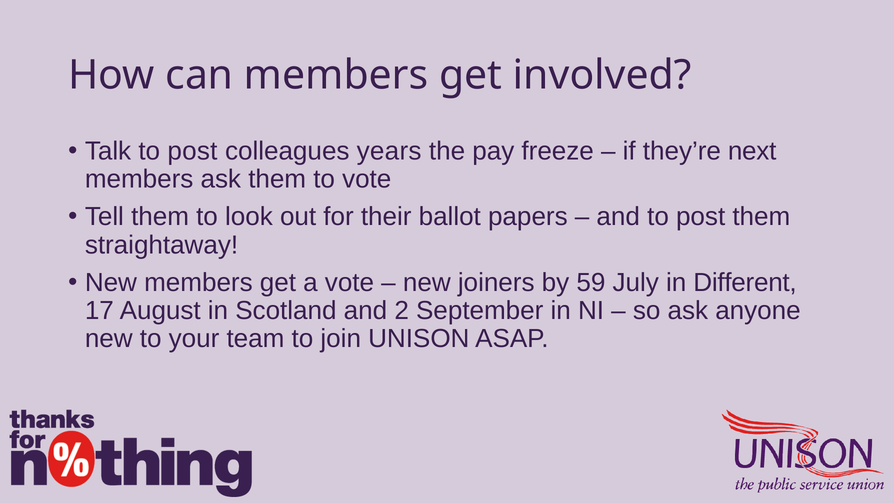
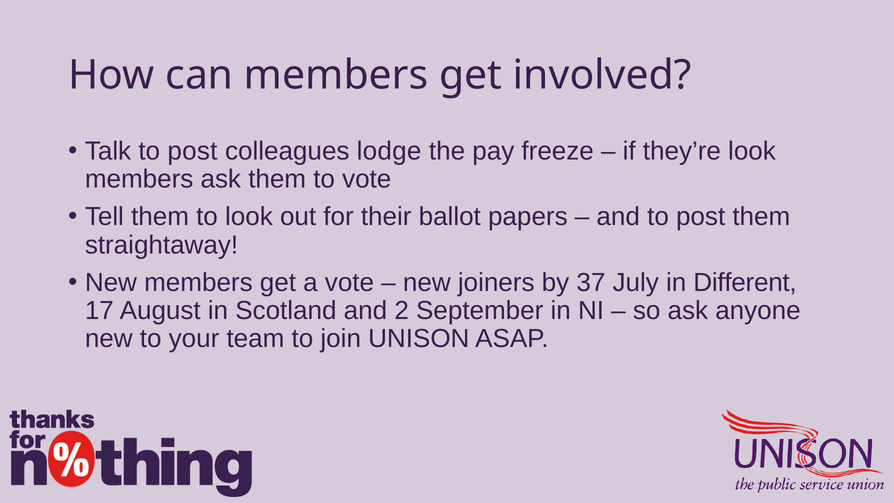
years: years -> lodge
they’re next: next -> look
59: 59 -> 37
